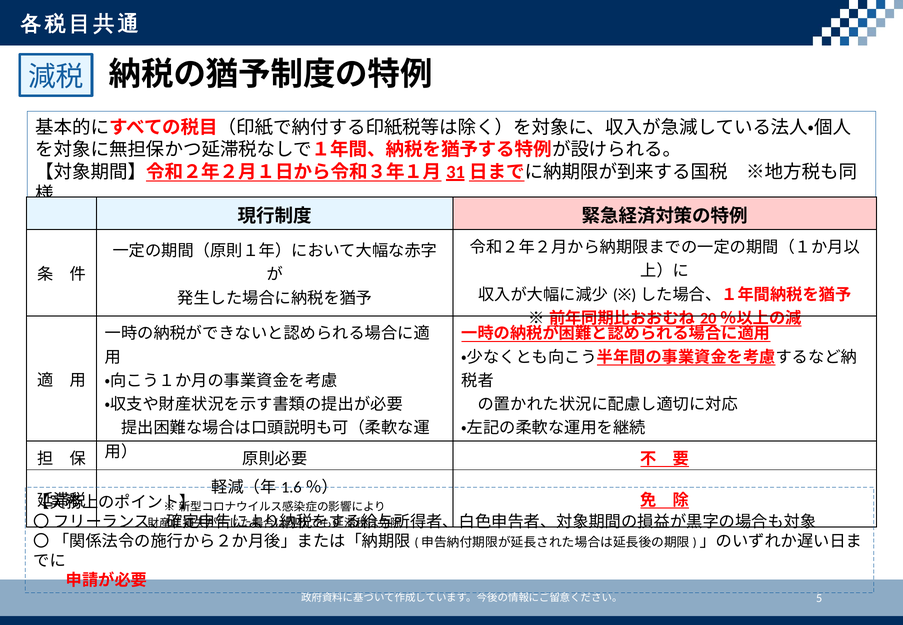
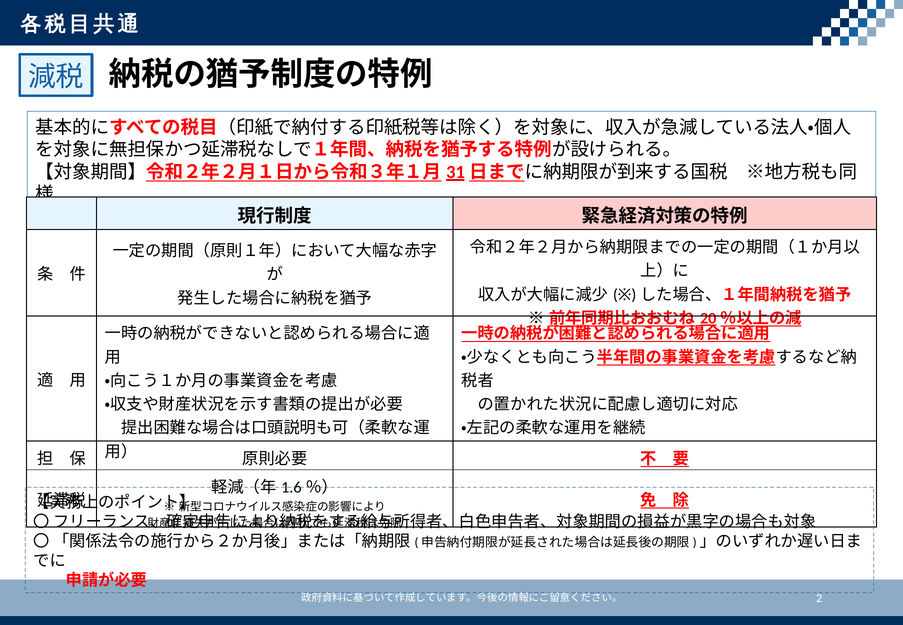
5: 5 -> 2
